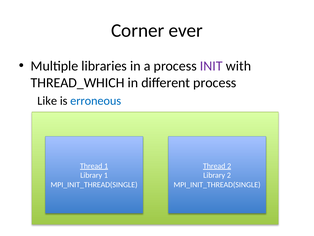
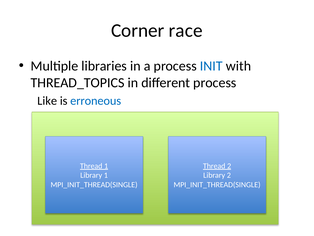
ever: ever -> race
INIT colour: purple -> blue
THREAD_WHICH: THREAD_WHICH -> THREAD_TOPICS
